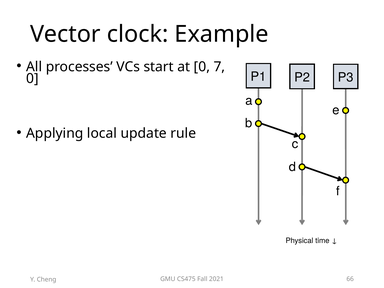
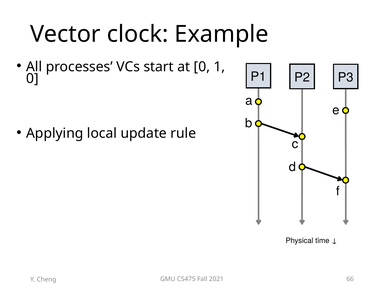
7: 7 -> 1
